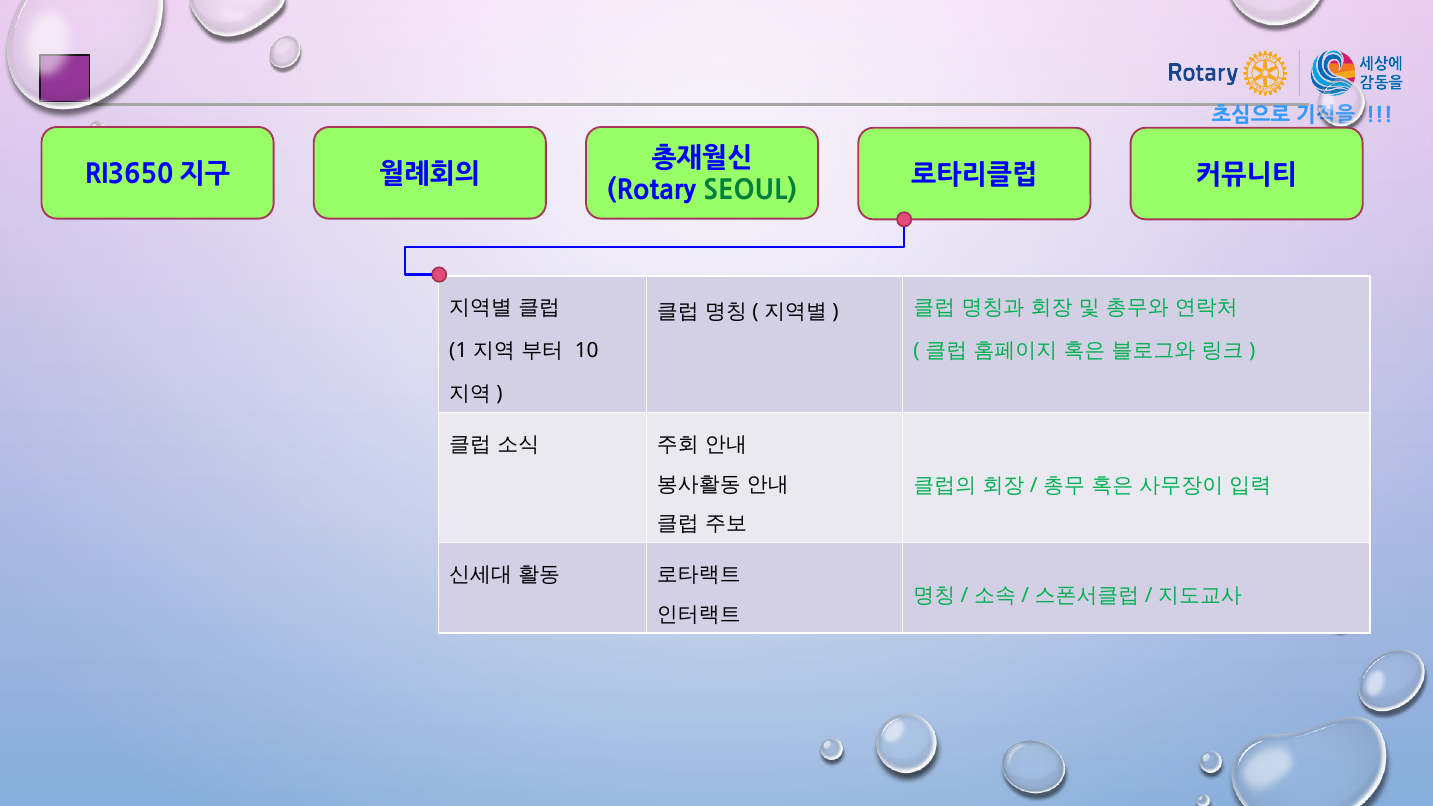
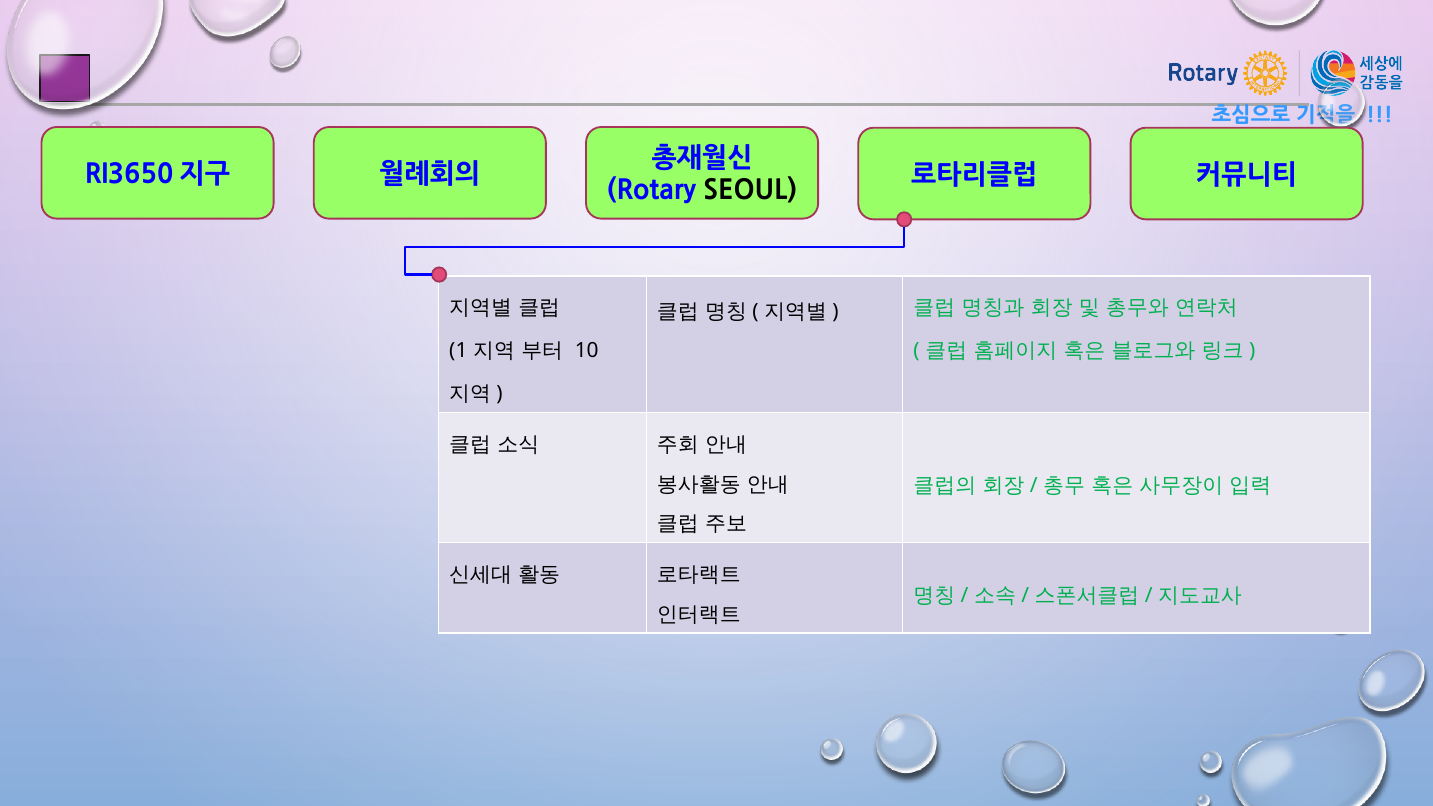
SEOUL colour: green -> black
